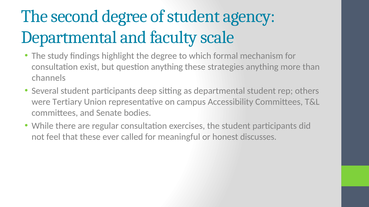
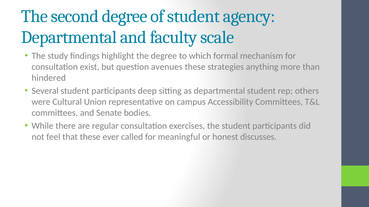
question anything: anything -> avenues
channels: channels -> hindered
Tertiary: Tertiary -> Cultural
